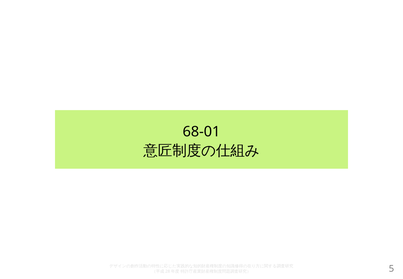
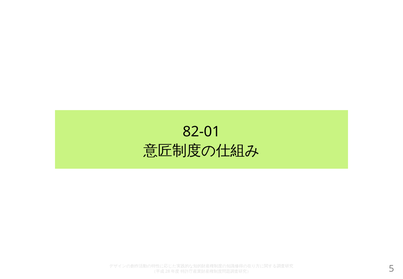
68-01: 68-01 -> 82-01
